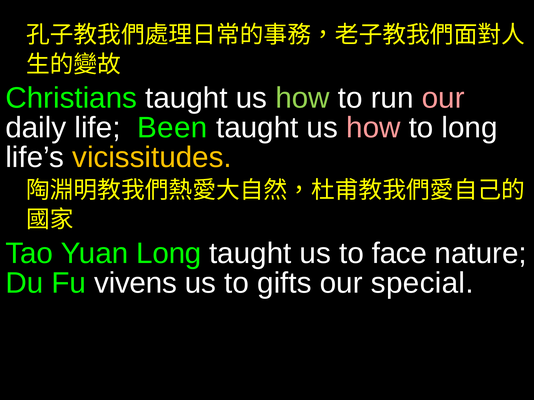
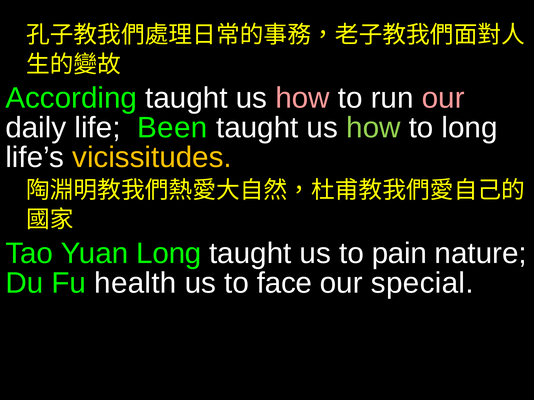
Christians: Christians -> According
how at (303, 98) colour: light green -> pink
how at (373, 128) colour: pink -> light green
face: face -> pain
vivens: vivens -> health
gifts: gifts -> face
